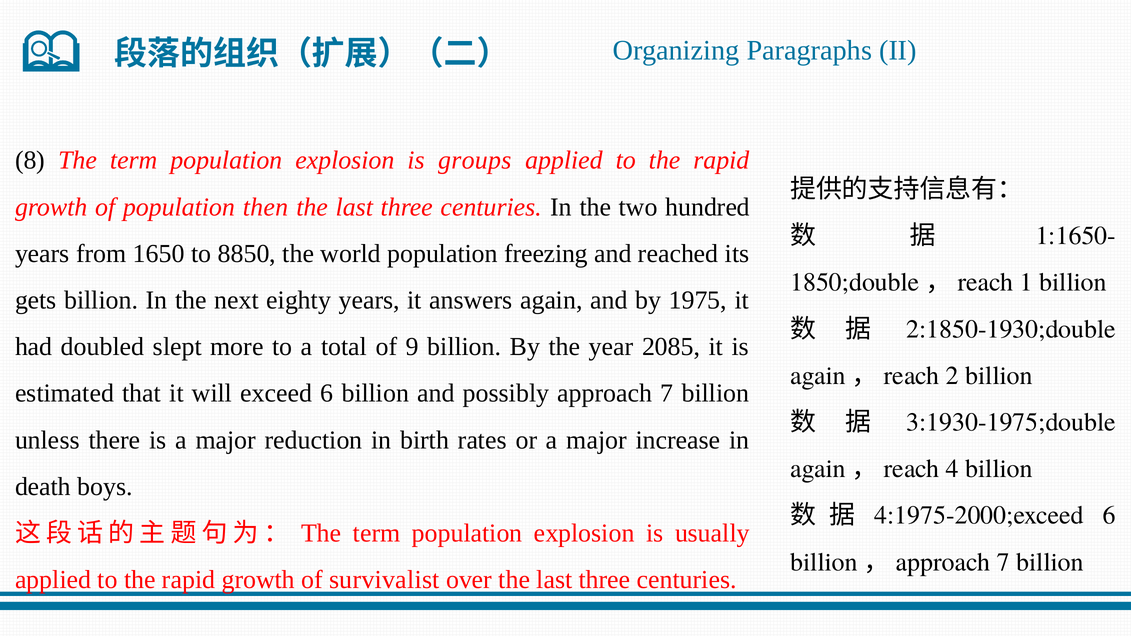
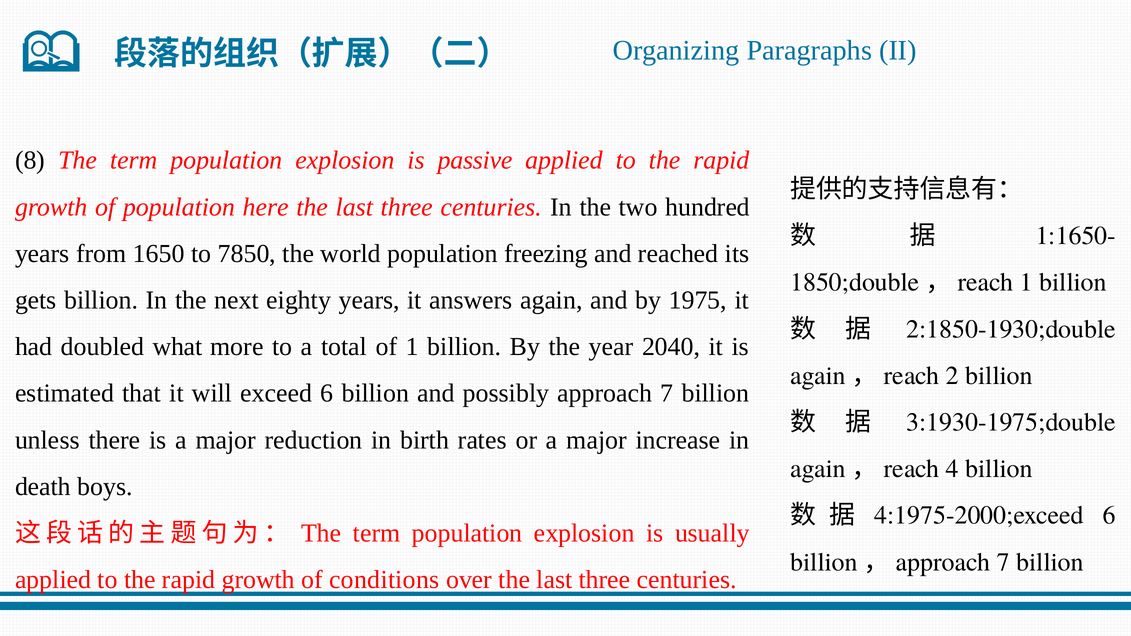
groups: groups -> passive
then: then -> here
8850: 8850 -> 7850
slept: slept -> what
of 9: 9 -> 1
2085: 2085 -> 2040
survivalist: survivalist -> conditions
